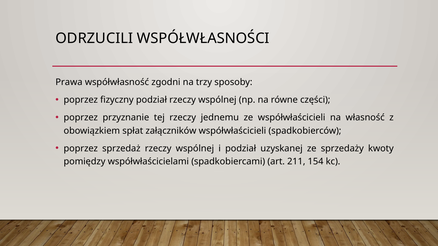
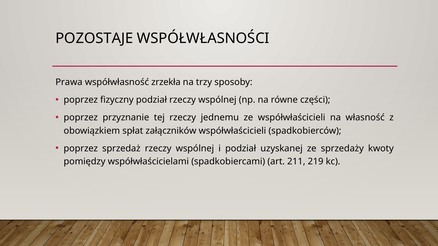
ODRZUCILI: ODRZUCILI -> POZOSTAJE
zgodni: zgodni -> zrzekła
154: 154 -> 219
